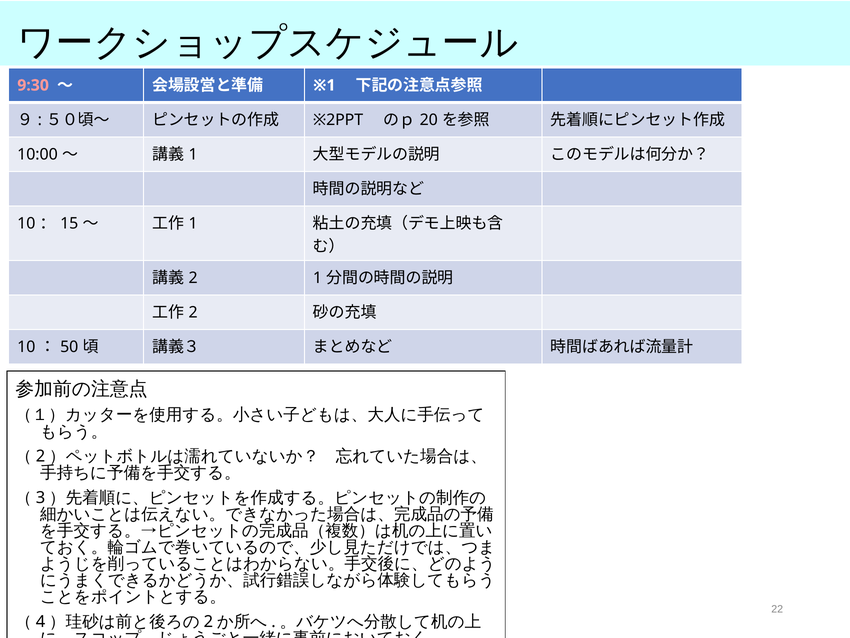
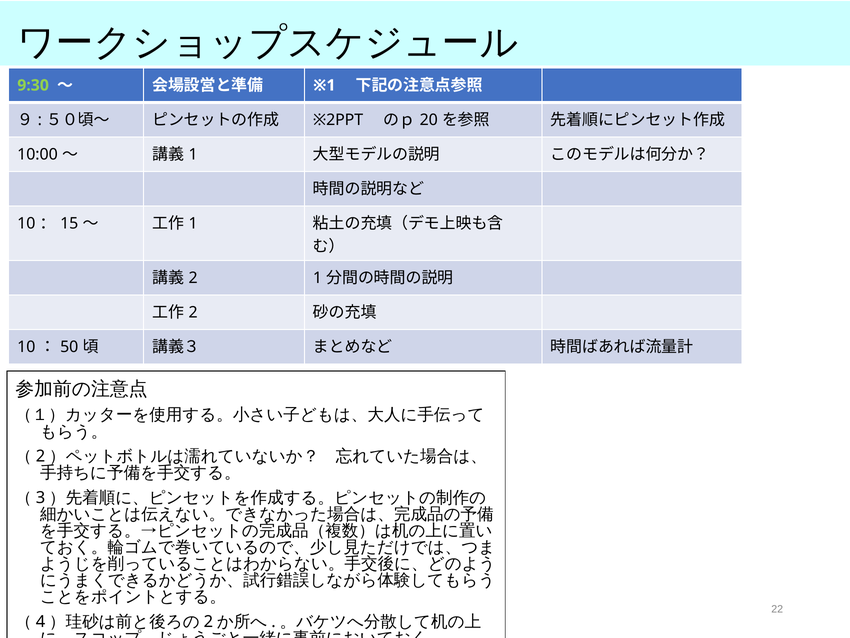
9:30 colour: pink -> light green
